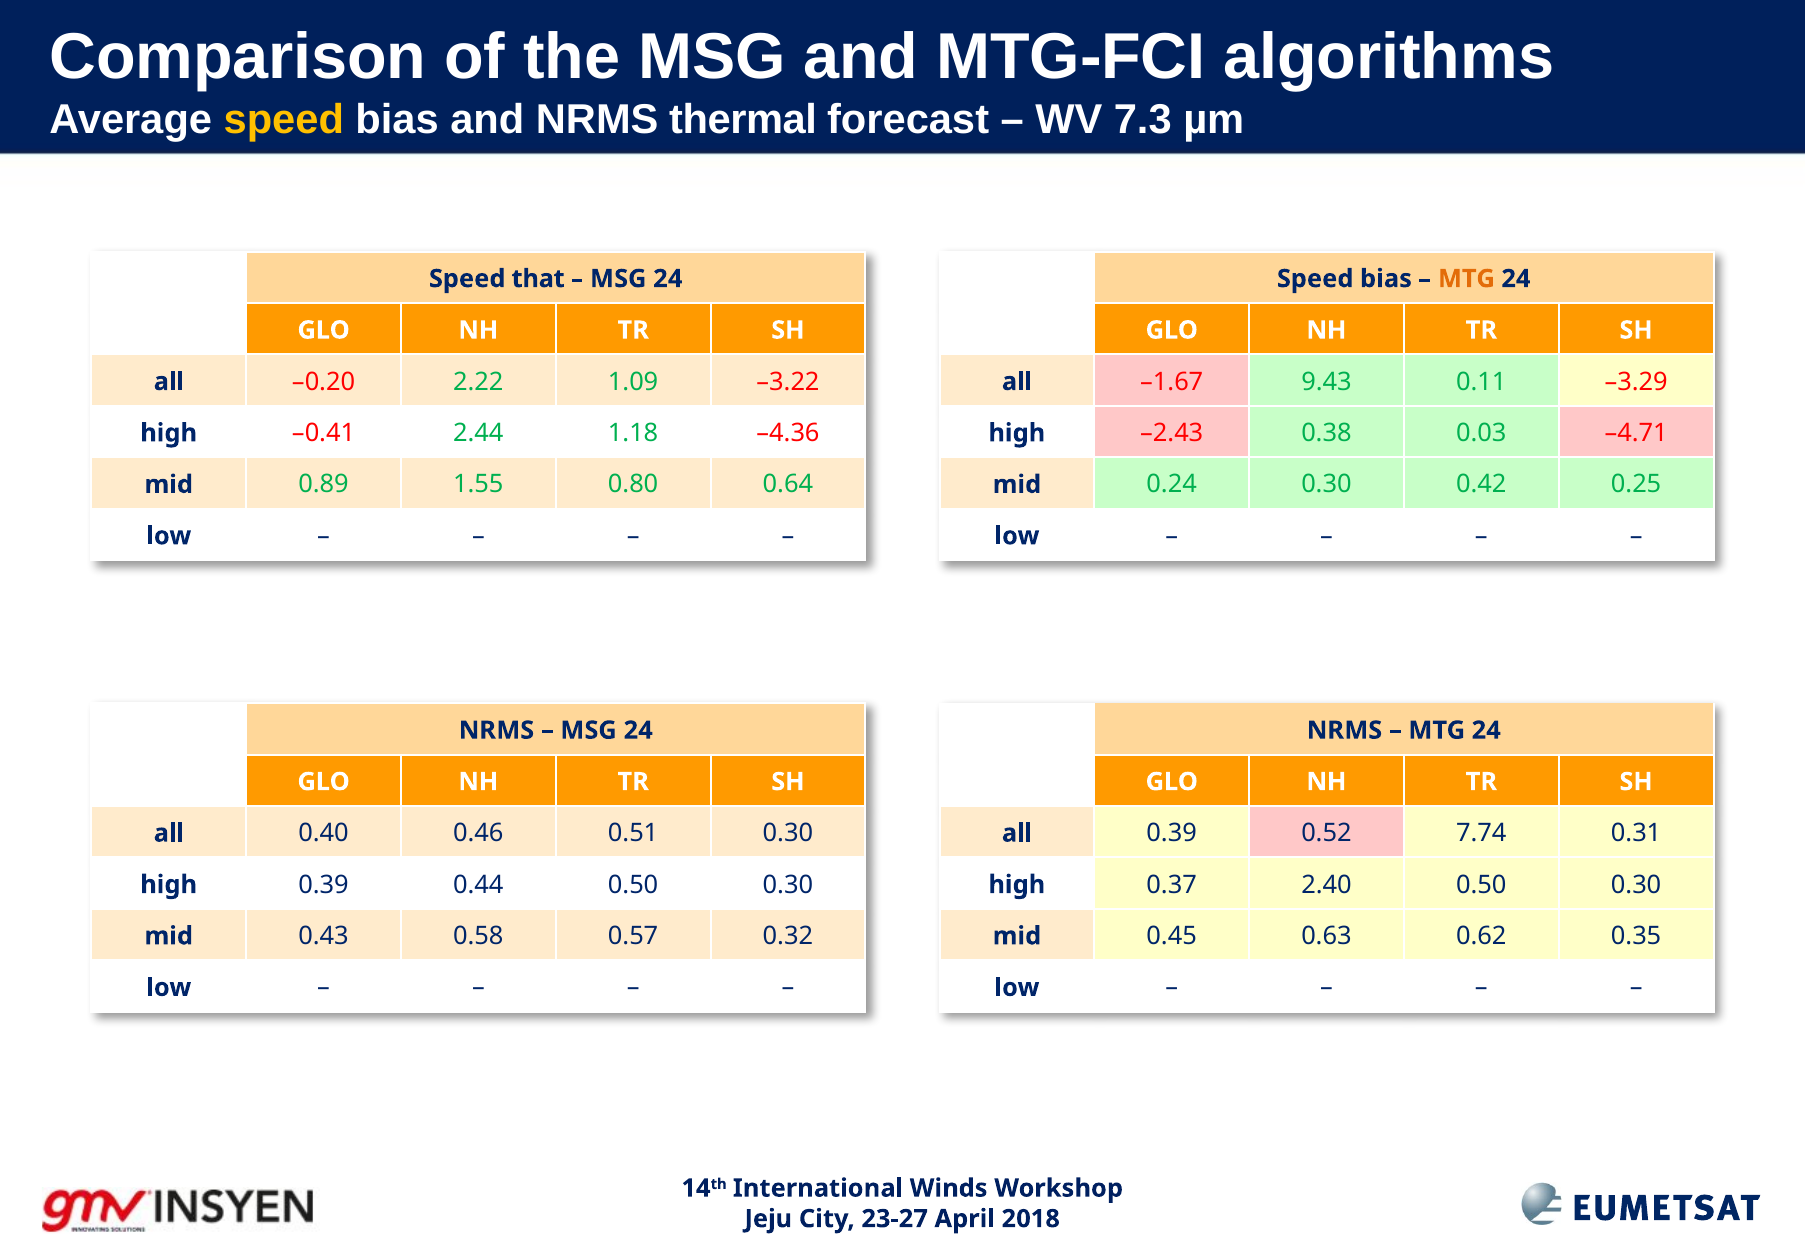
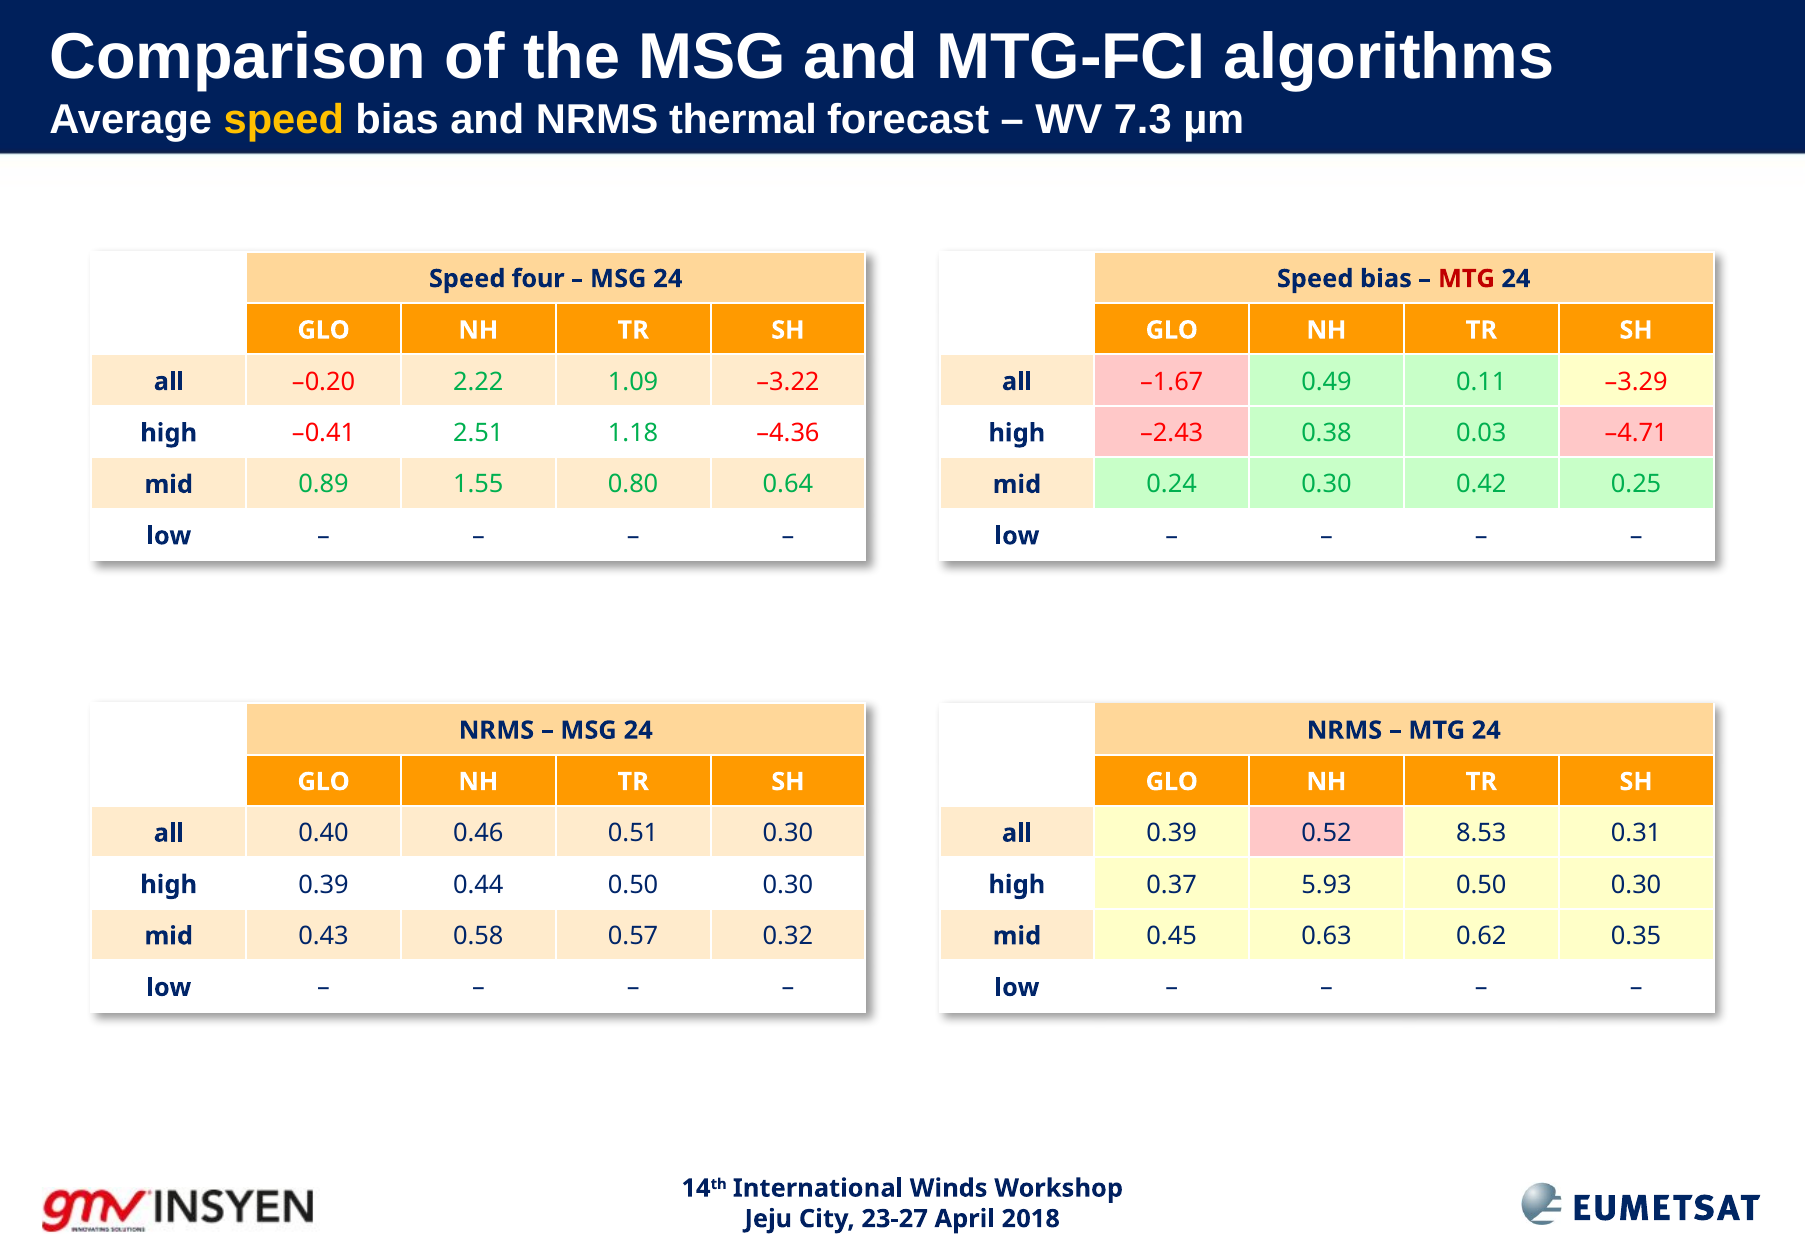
that: that -> four
MTG at (1466, 279) colour: orange -> red
9.43: 9.43 -> 0.49
2.44: 2.44 -> 2.51
7.74: 7.74 -> 8.53
2.40: 2.40 -> 5.93
